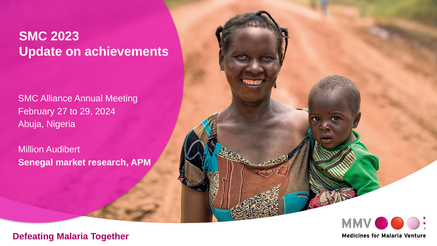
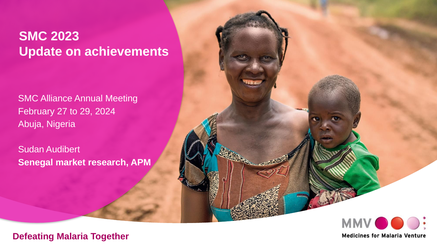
Million: Million -> Sudan
